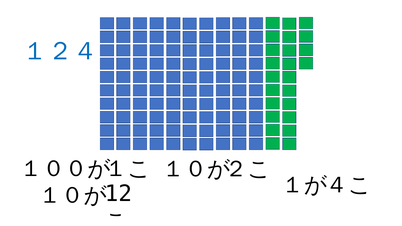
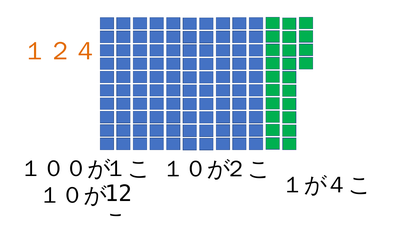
１２４ colour: blue -> orange
